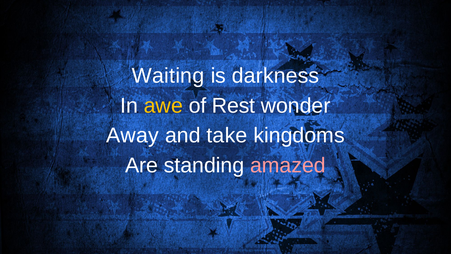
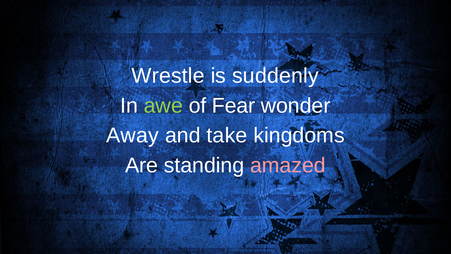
Waiting: Waiting -> Wrestle
darkness: darkness -> suddenly
awe colour: yellow -> light green
Rest: Rest -> Fear
